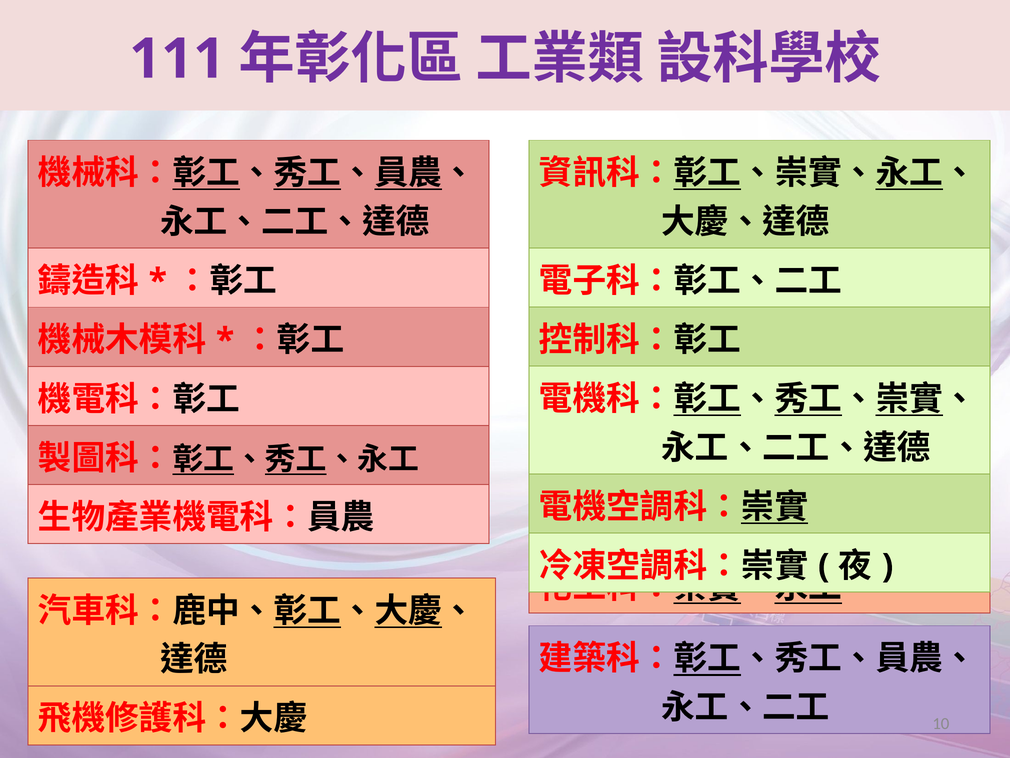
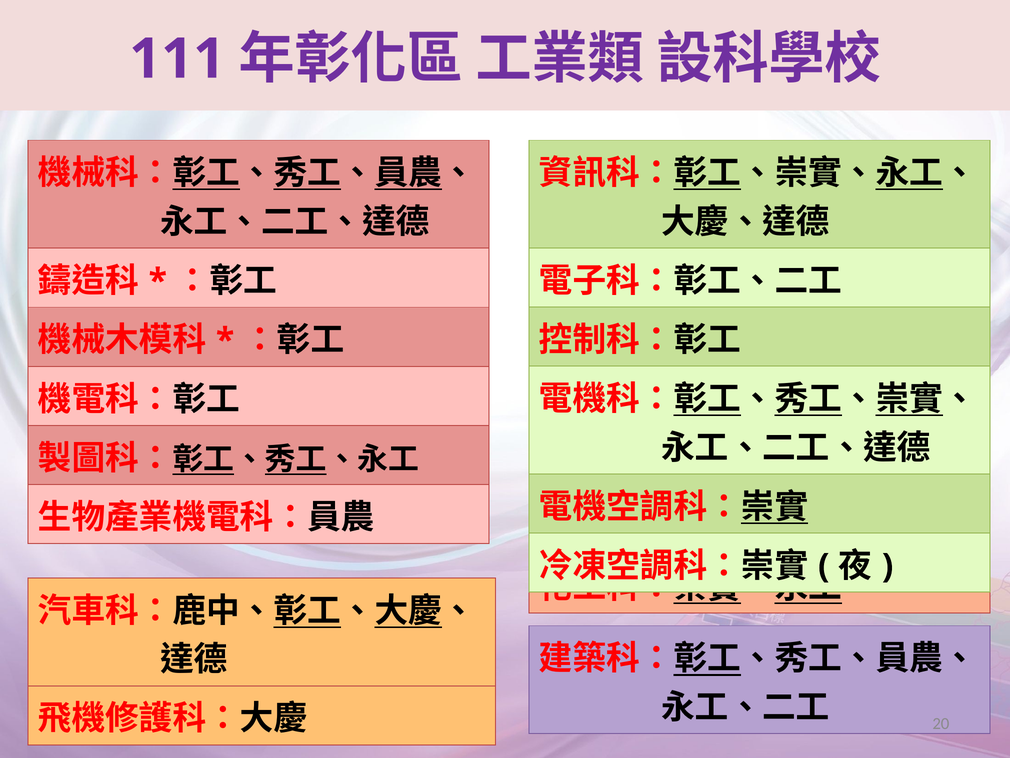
10: 10 -> 20
